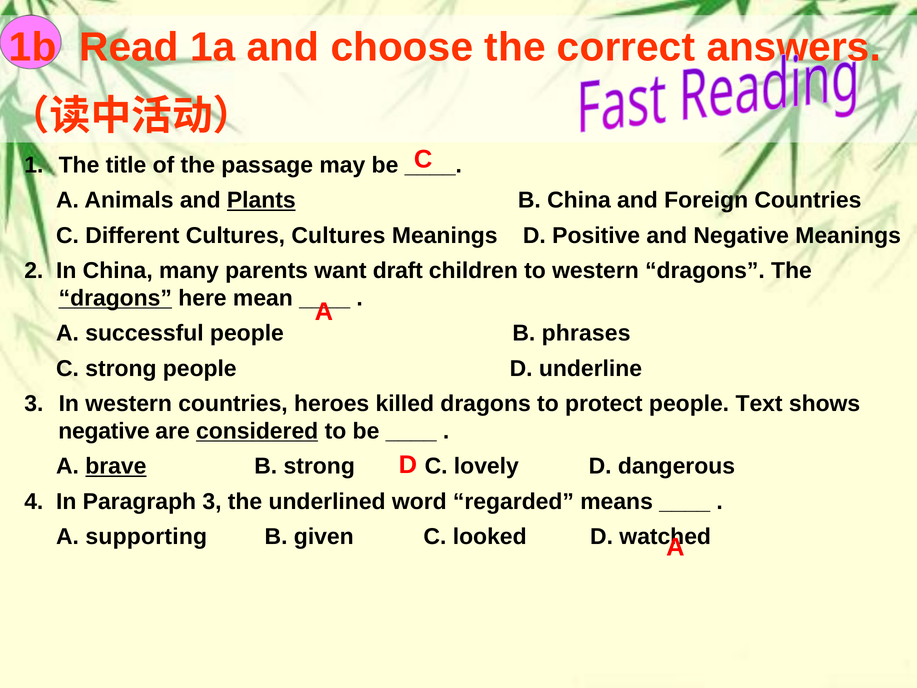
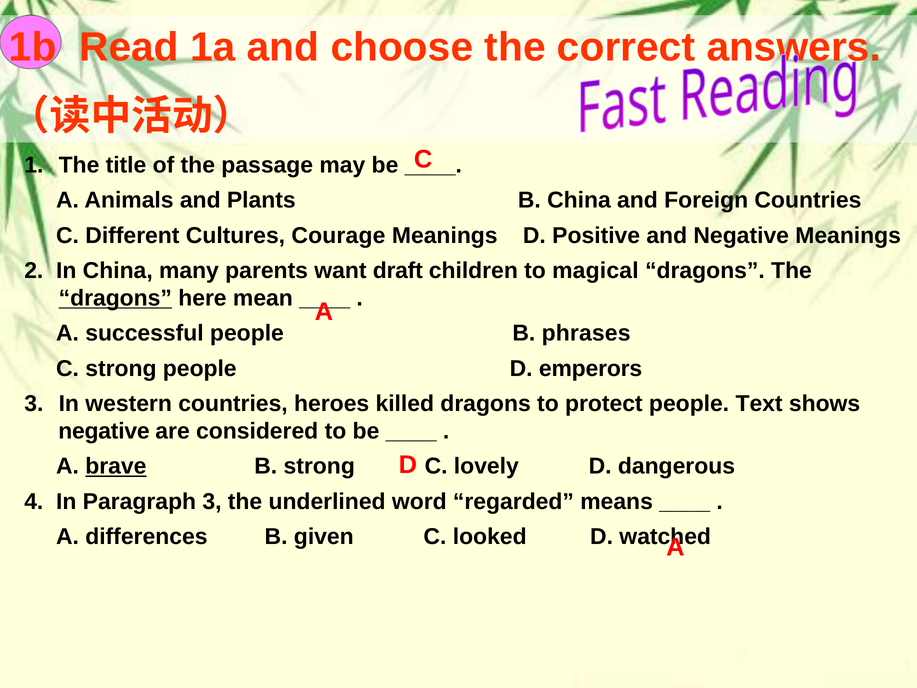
Plants underline: present -> none
Cultures Cultures: Cultures -> Courage
to western: western -> magical
underline: underline -> emperors
considered underline: present -> none
supporting: supporting -> differences
